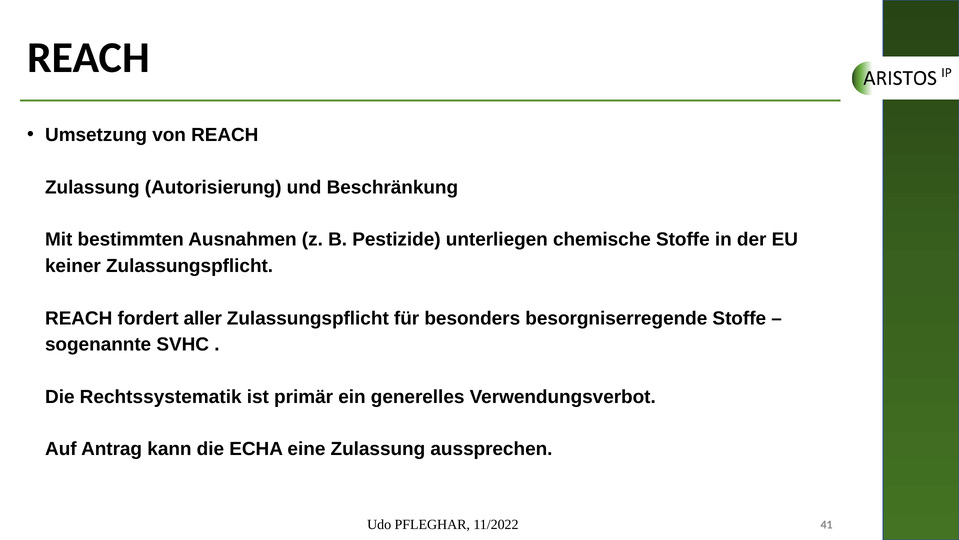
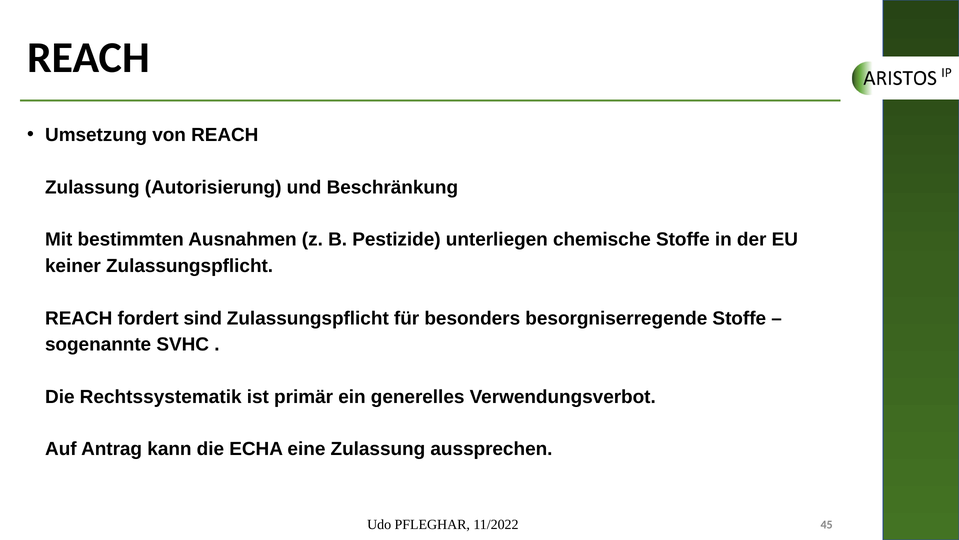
aller: aller -> sind
41: 41 -> 45
